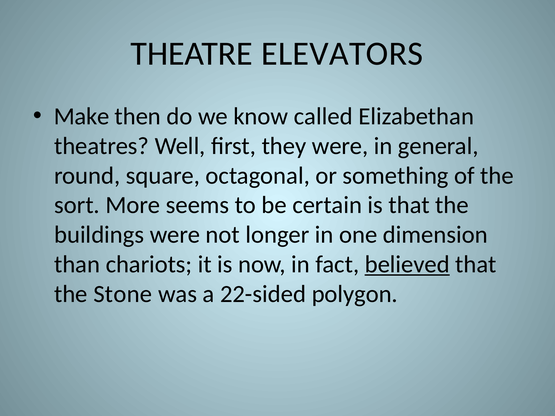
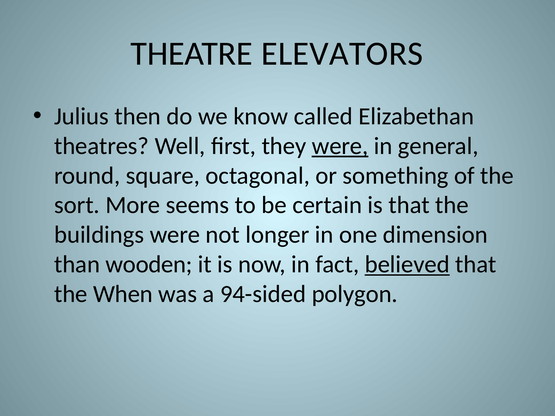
Make: Make -> Julius
were at (340, 146) underline: none -> present
chariots: chariots -> wooden
Stone: Stone -> When
22-sided: 22-sided -> 94-sided
